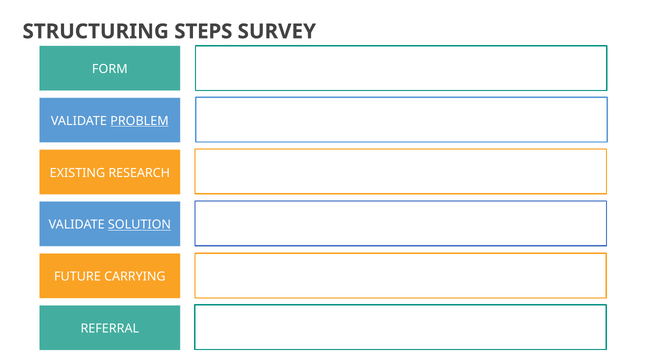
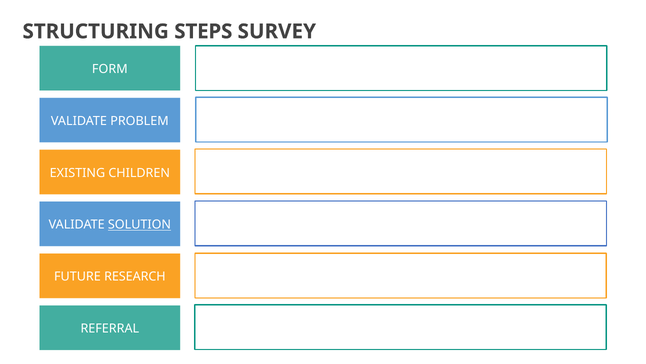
PROBLEM underline: present -> none
RESEARCH: RESEARCH -> CHILDREN
CARRYING: CARRYING -> RESEARCH
